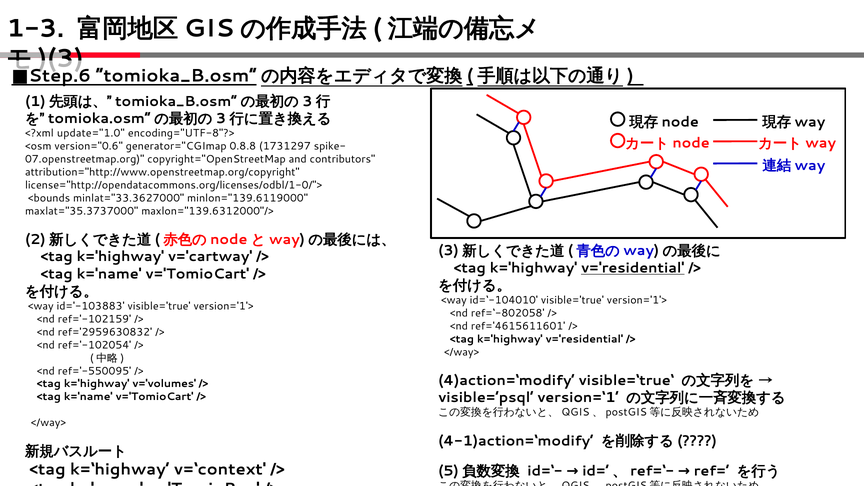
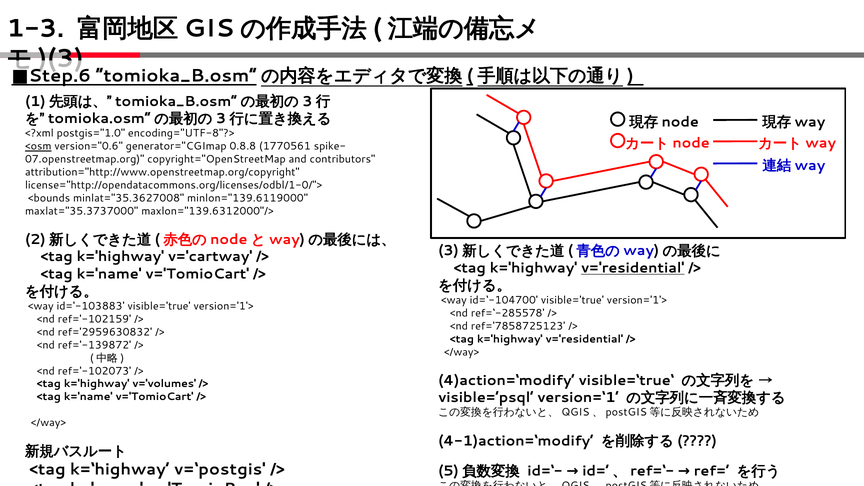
update="1.0: update="1.0 -> postgis="1.0
<osm underline: none -> present
1731297: 1731297 -> 1770561
minlat="33.3627000: minlat="33.3627000 -> minlat="35.3627008
id=‘-104010: id=‘-104010 -> id=‘-104700
ref=‘-802058: ref=‘-802058 -> ref=‘-285578
ref='4615611601: ref='4615611601 -> ref='7858725123
ref='-102054: ref='-102054 -> ref='-139872
ref='-550095: ref='-550095 -> ref='-102073
v=‘context: v=‘context -> v=‘postgis
